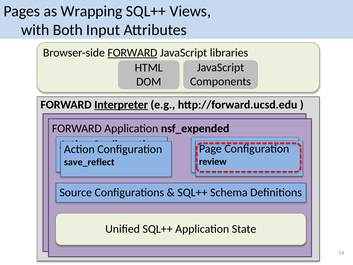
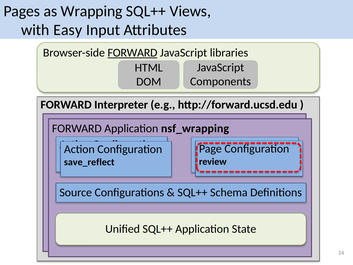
Both: Both -> Easy
Interpreter underline: present -> none
nsf_expended: nsf_expended -> nsf_wrapping
